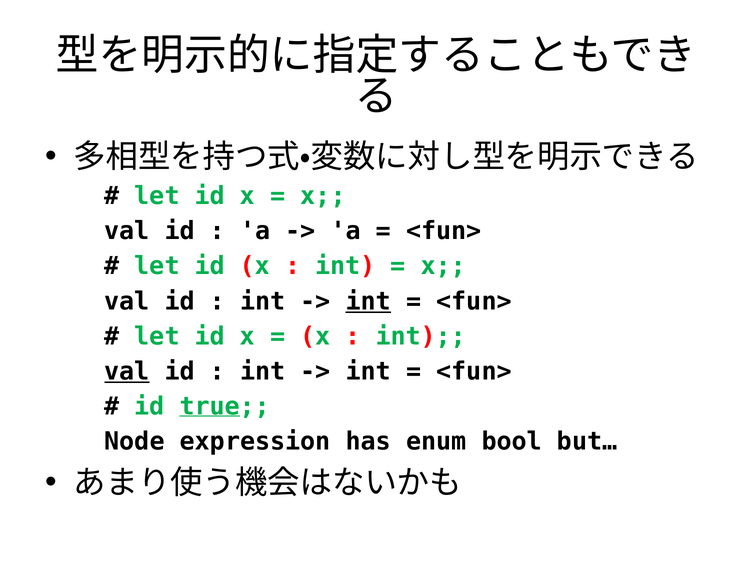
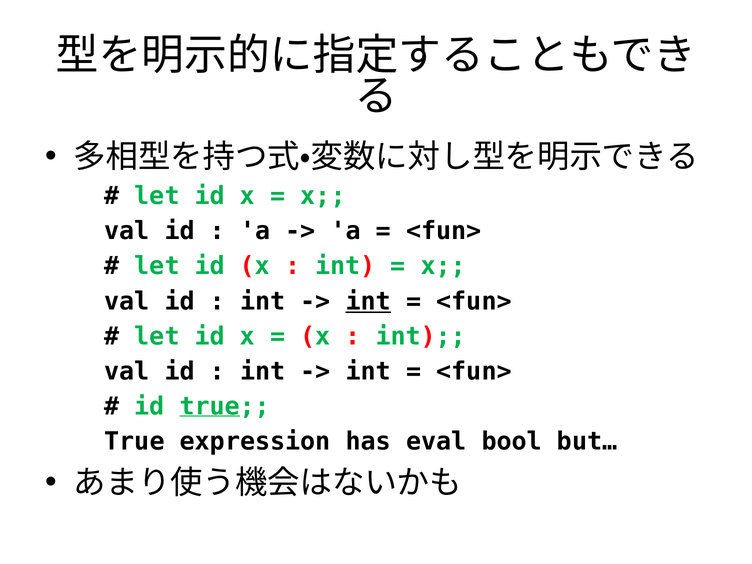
val at (127, 371) underline: present -> none
Node at (135, 442): Node -> True
enum: enum -> eval
